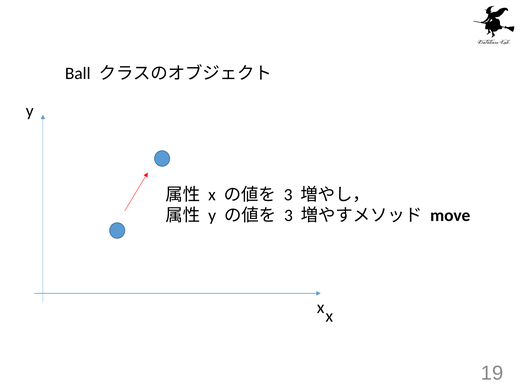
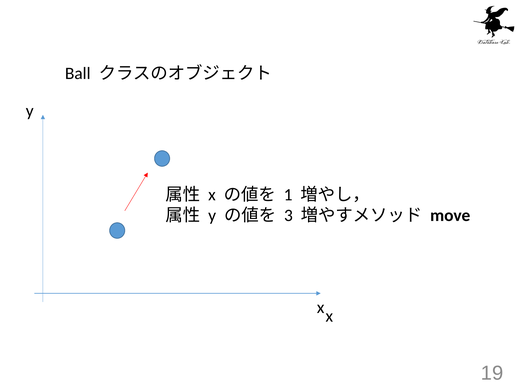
3 at (288, 195): 3 -> 1
